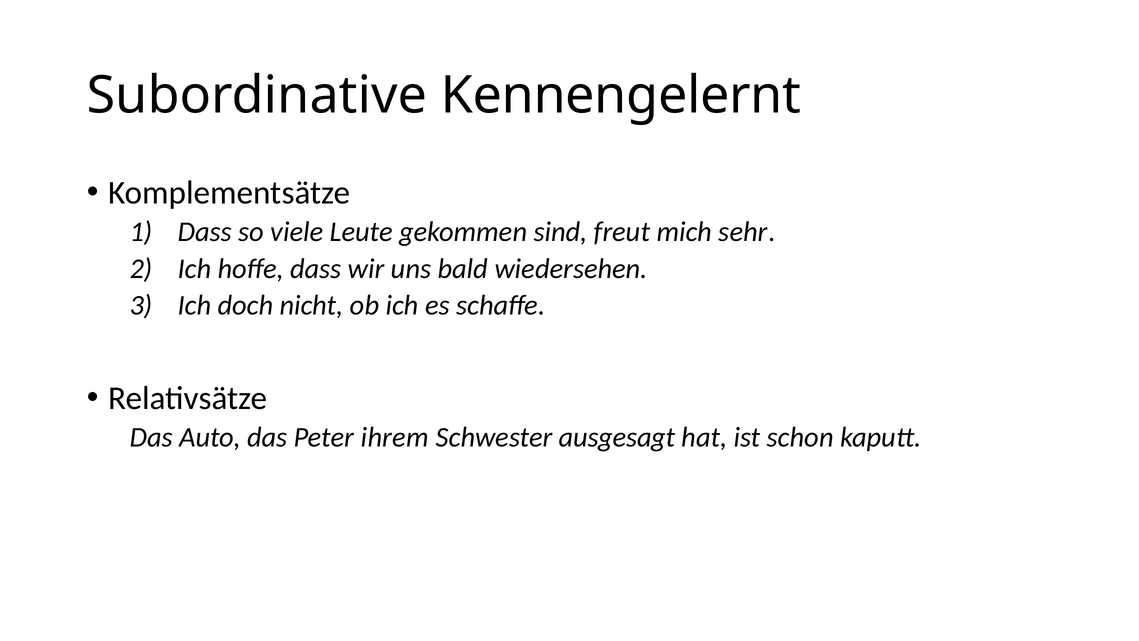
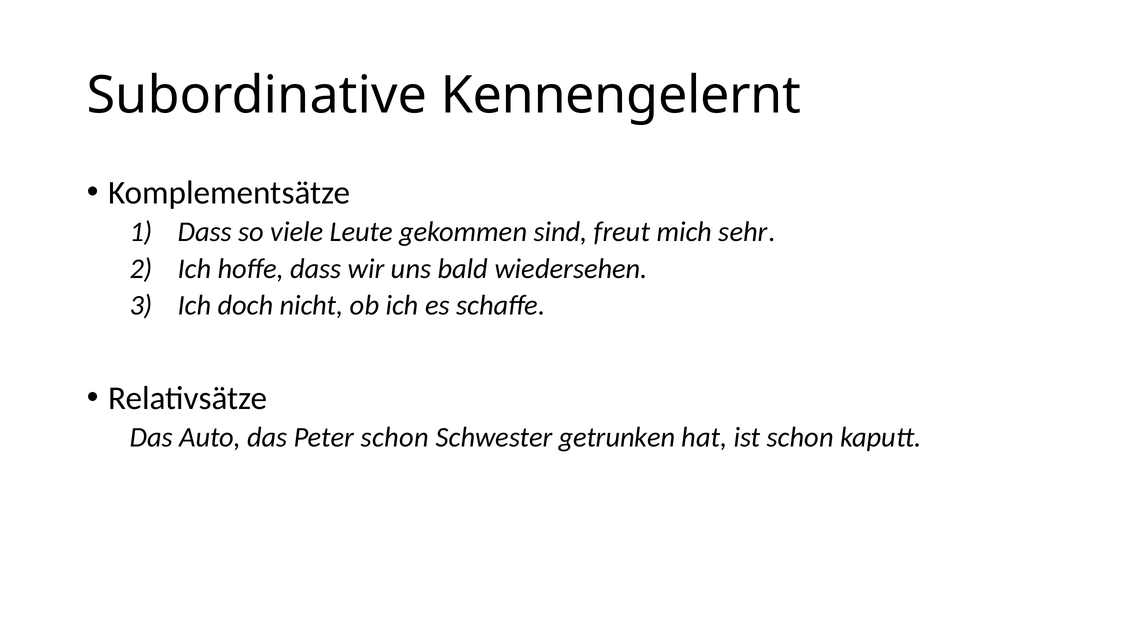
Peter ihrem: ihrem -> schon
ausgesagt: ausgesagt -> getrunken
